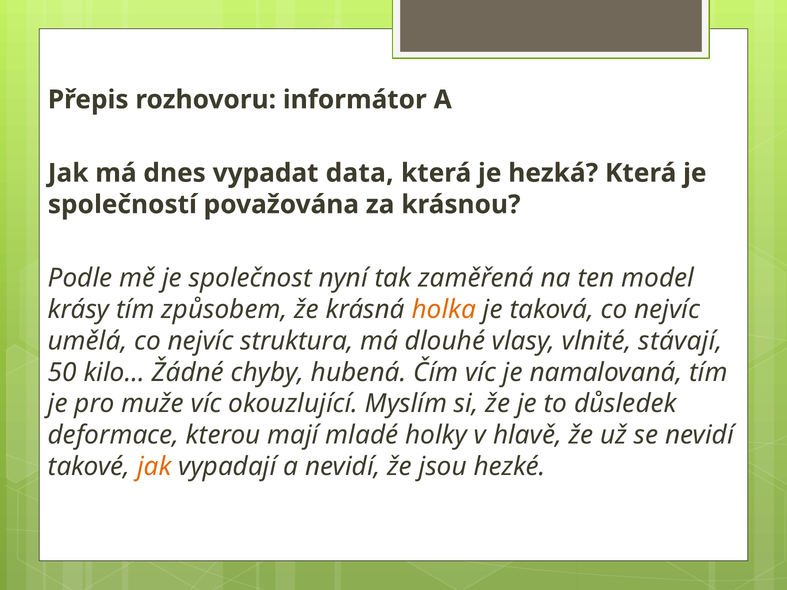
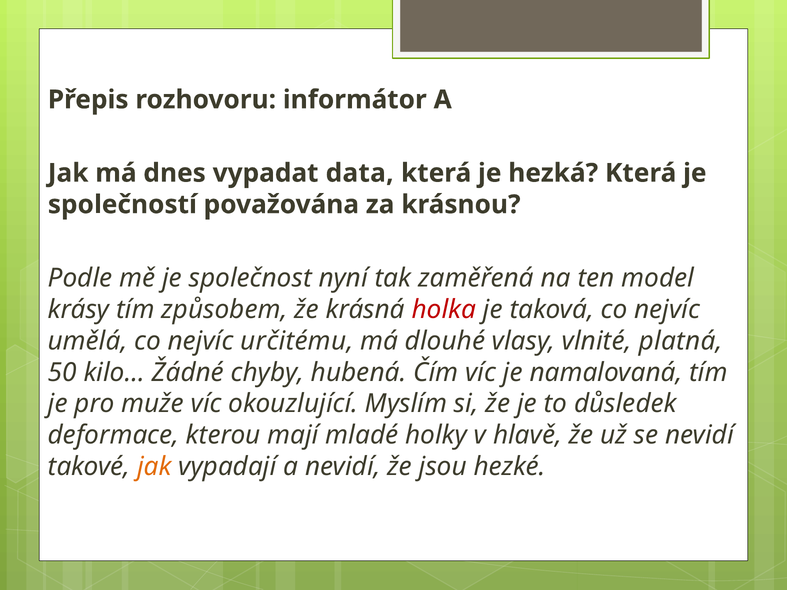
holka colour: orange -> red
struktura: struktura -> určitému
stávají: stávají -> platná
